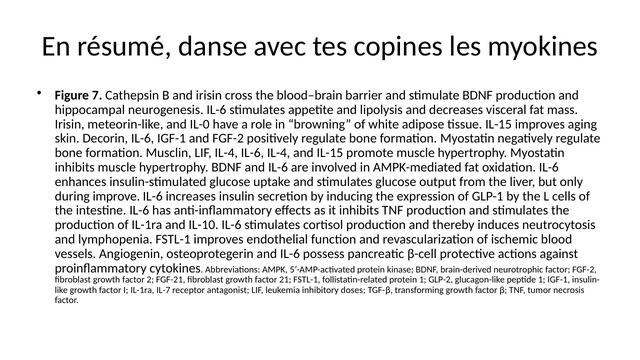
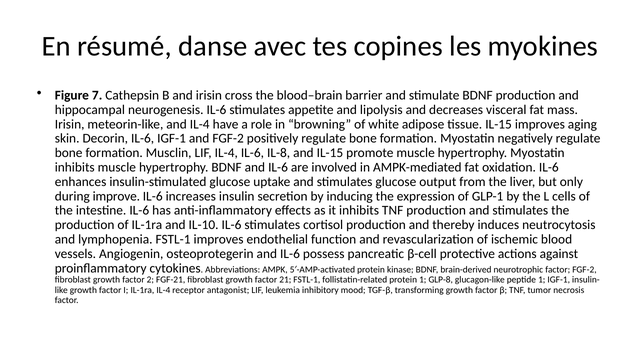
and IL-0: IL-0 -> IL-4
IL-6 IL-4: IL-4 -> IL-8
GLP-2: GLP-2 -> GLP-8
IL-1ra IL-7: IL-7 -> IL-4
doses: doses -> mood
